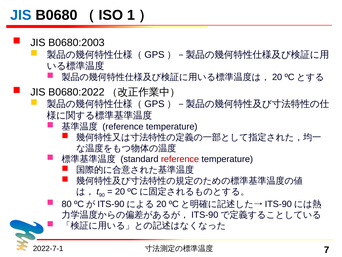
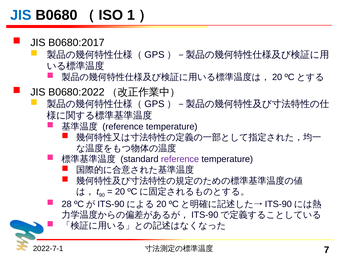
B0680:2003: B0680:2003 -> B0680:2017
reference at (180, 159) colour: red -> purple
80: 80 -> 28
